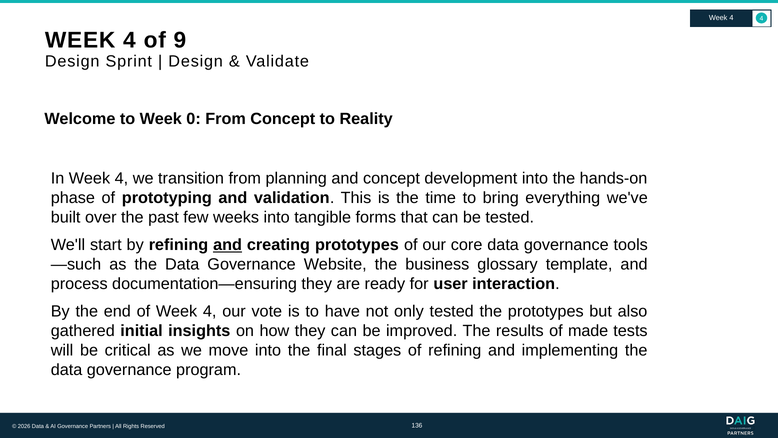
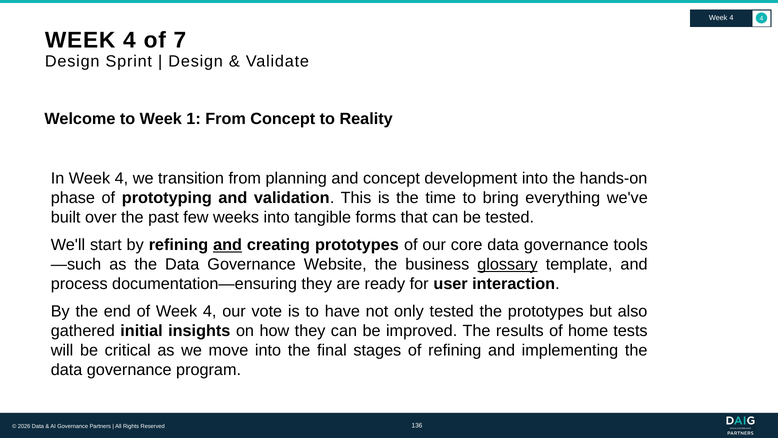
9: 9 -> 7
0: 0 -> 1
glossary underline: none -> present
made: made -> home
